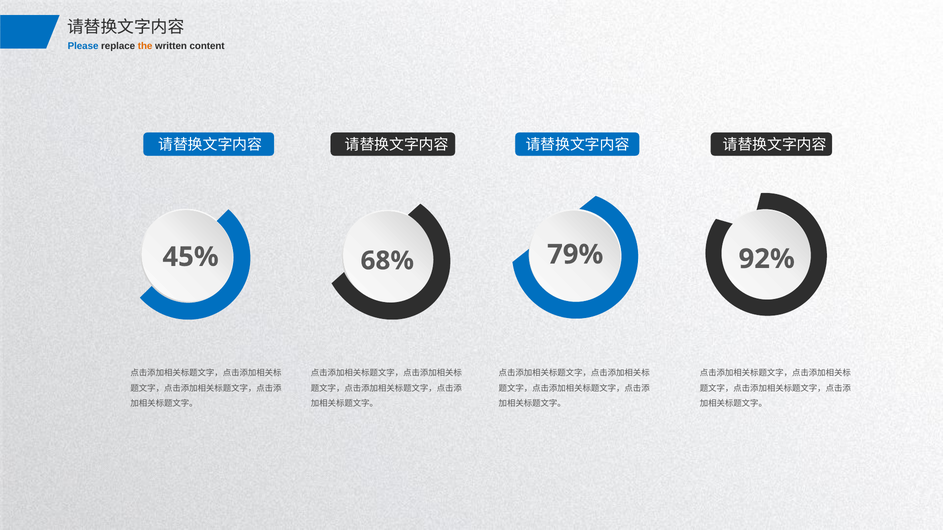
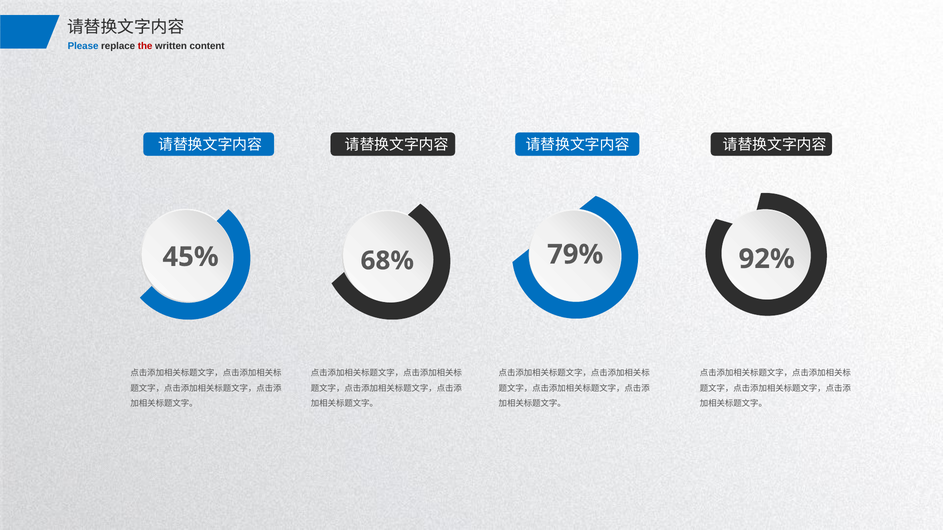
the colour: orange -> red
